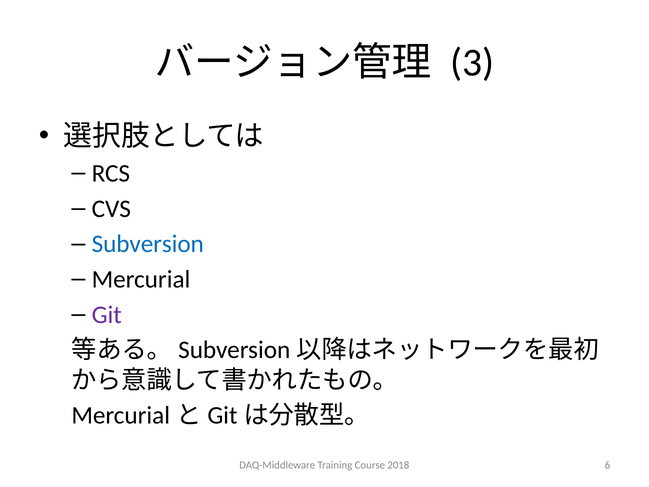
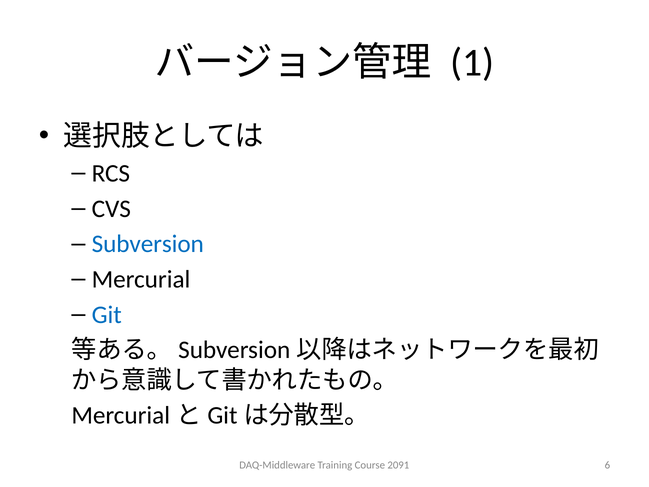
3: 3 -> 1
Git colour: purple -> blue
2018: 2018 -> 2091
